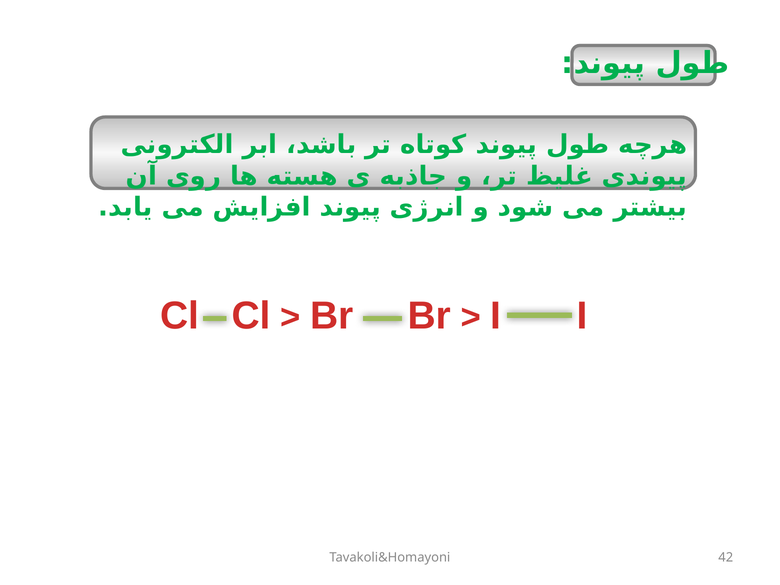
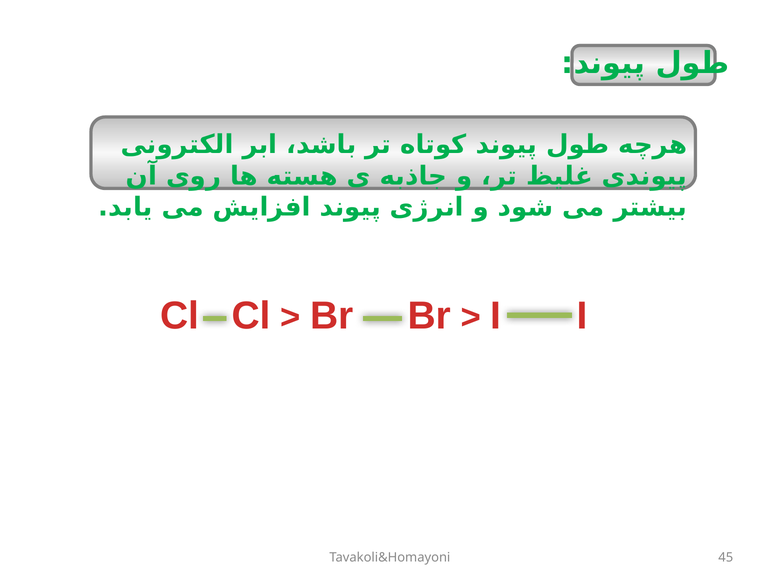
42: 42 -> 45
